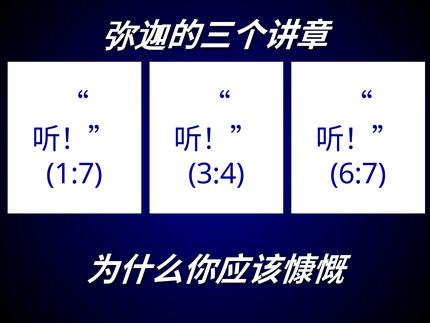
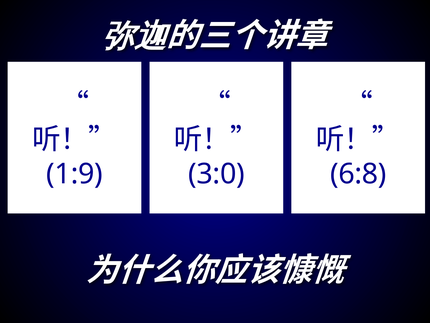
1:7: 1:7 -> 1:9
3:4: 3:4 -> 3:0
6:7: 6:7 -> 6:8
